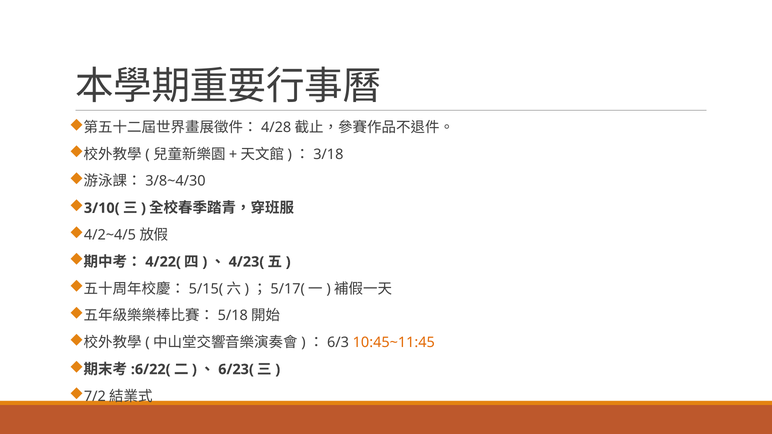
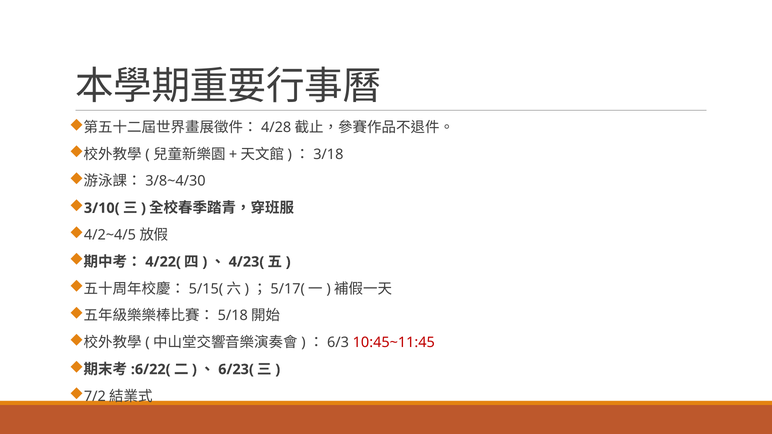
10:45~11:45 colour: orange -> red
